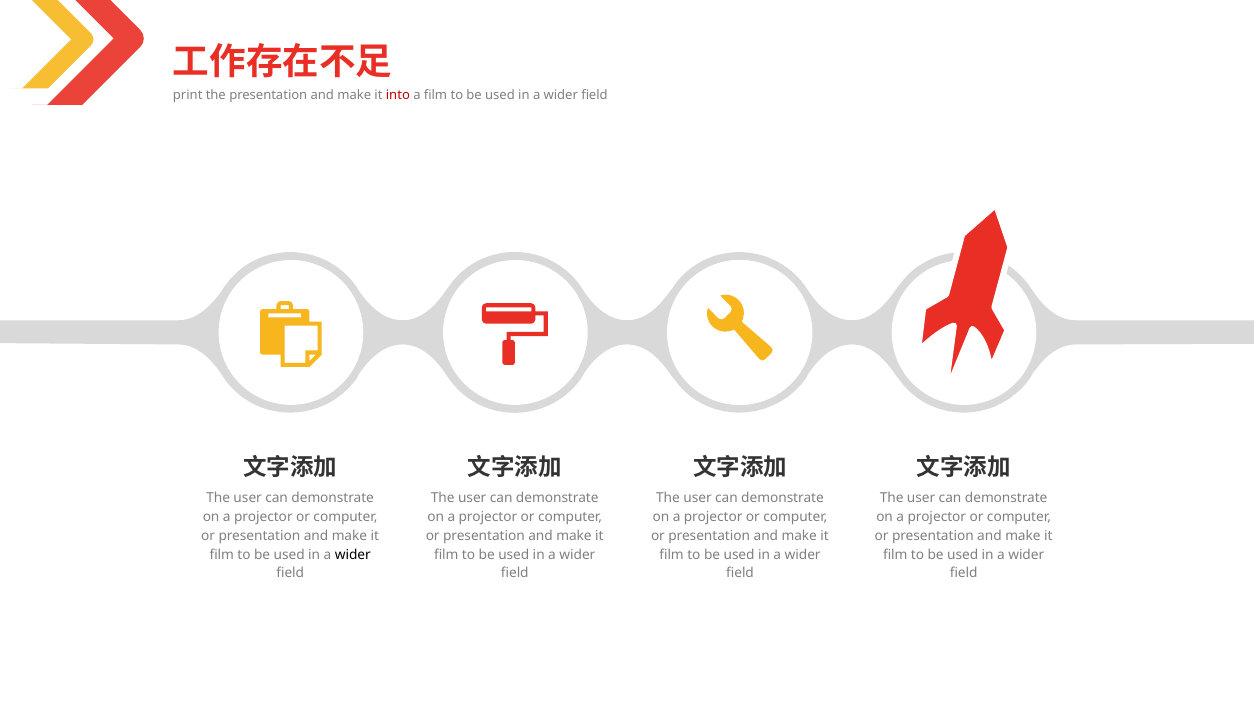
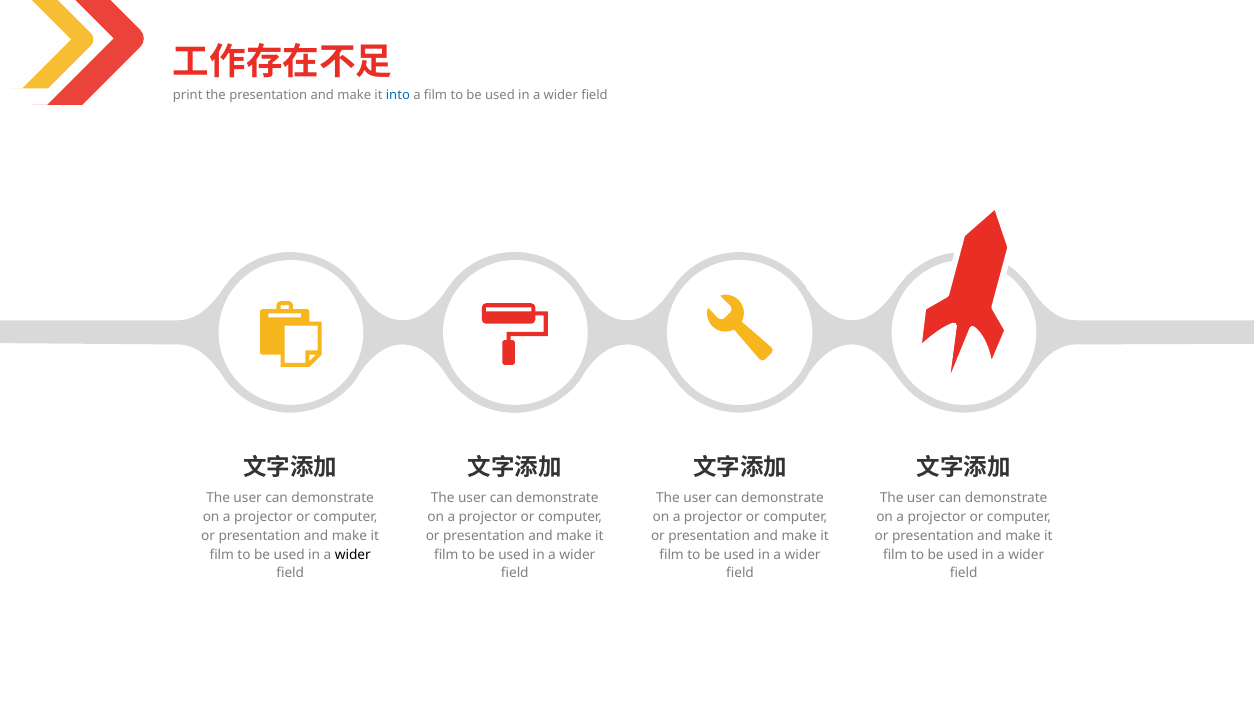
into colour: red -> blue
